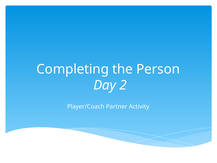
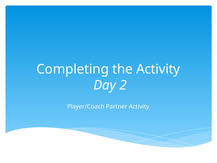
the Person: Person -> Activity
